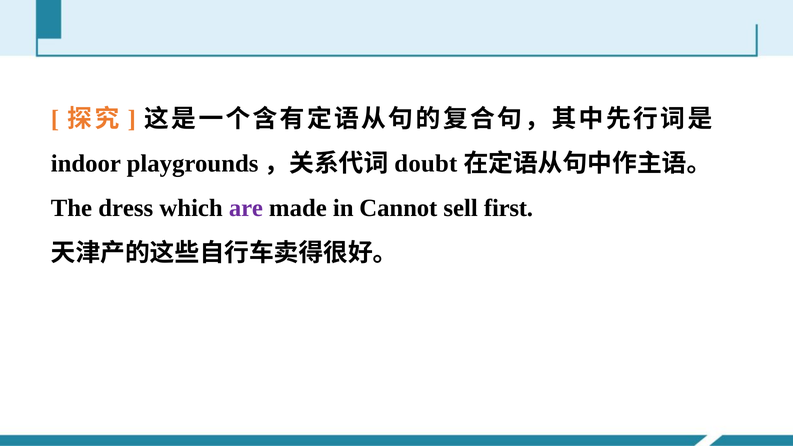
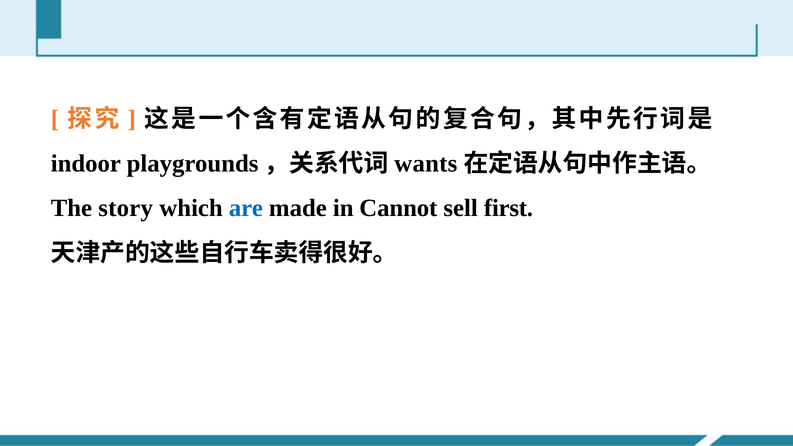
doubt: doubt -> wants
dress: dress -> story
are colour: purple -> blue
